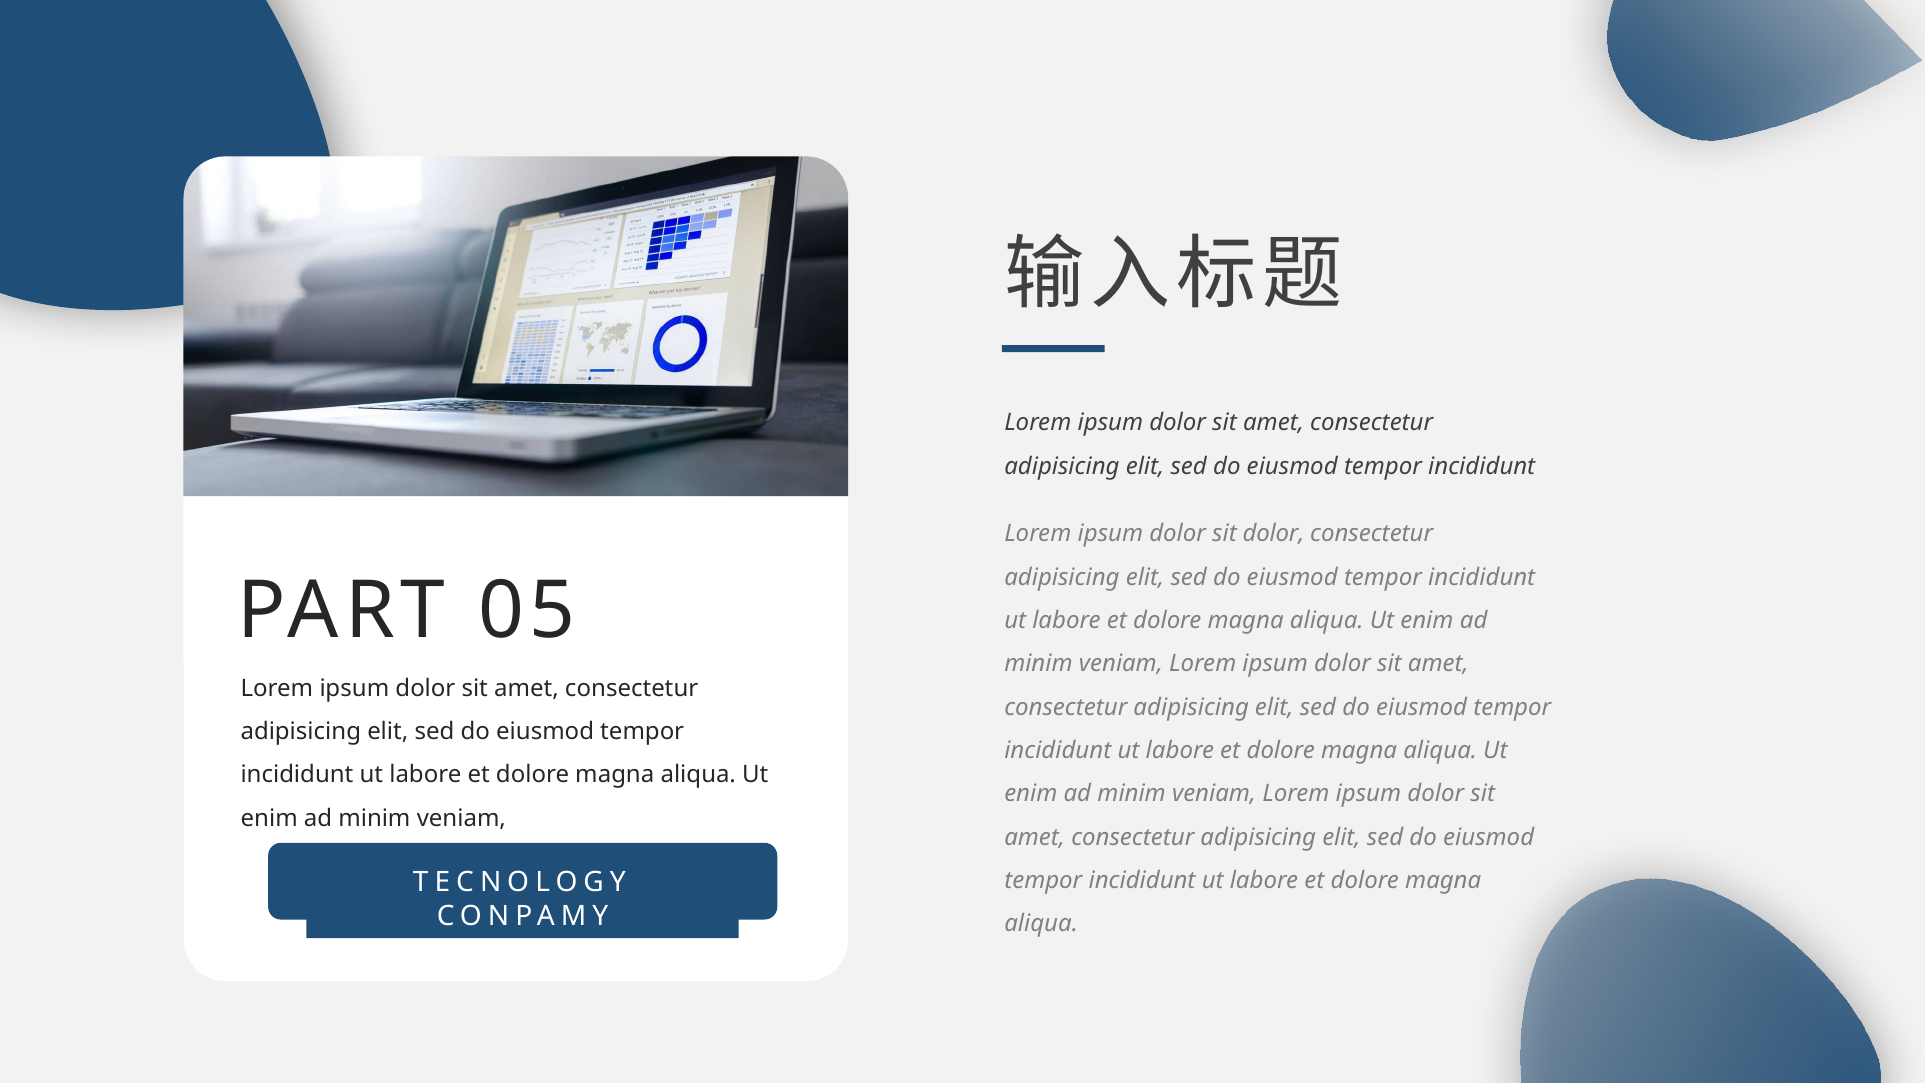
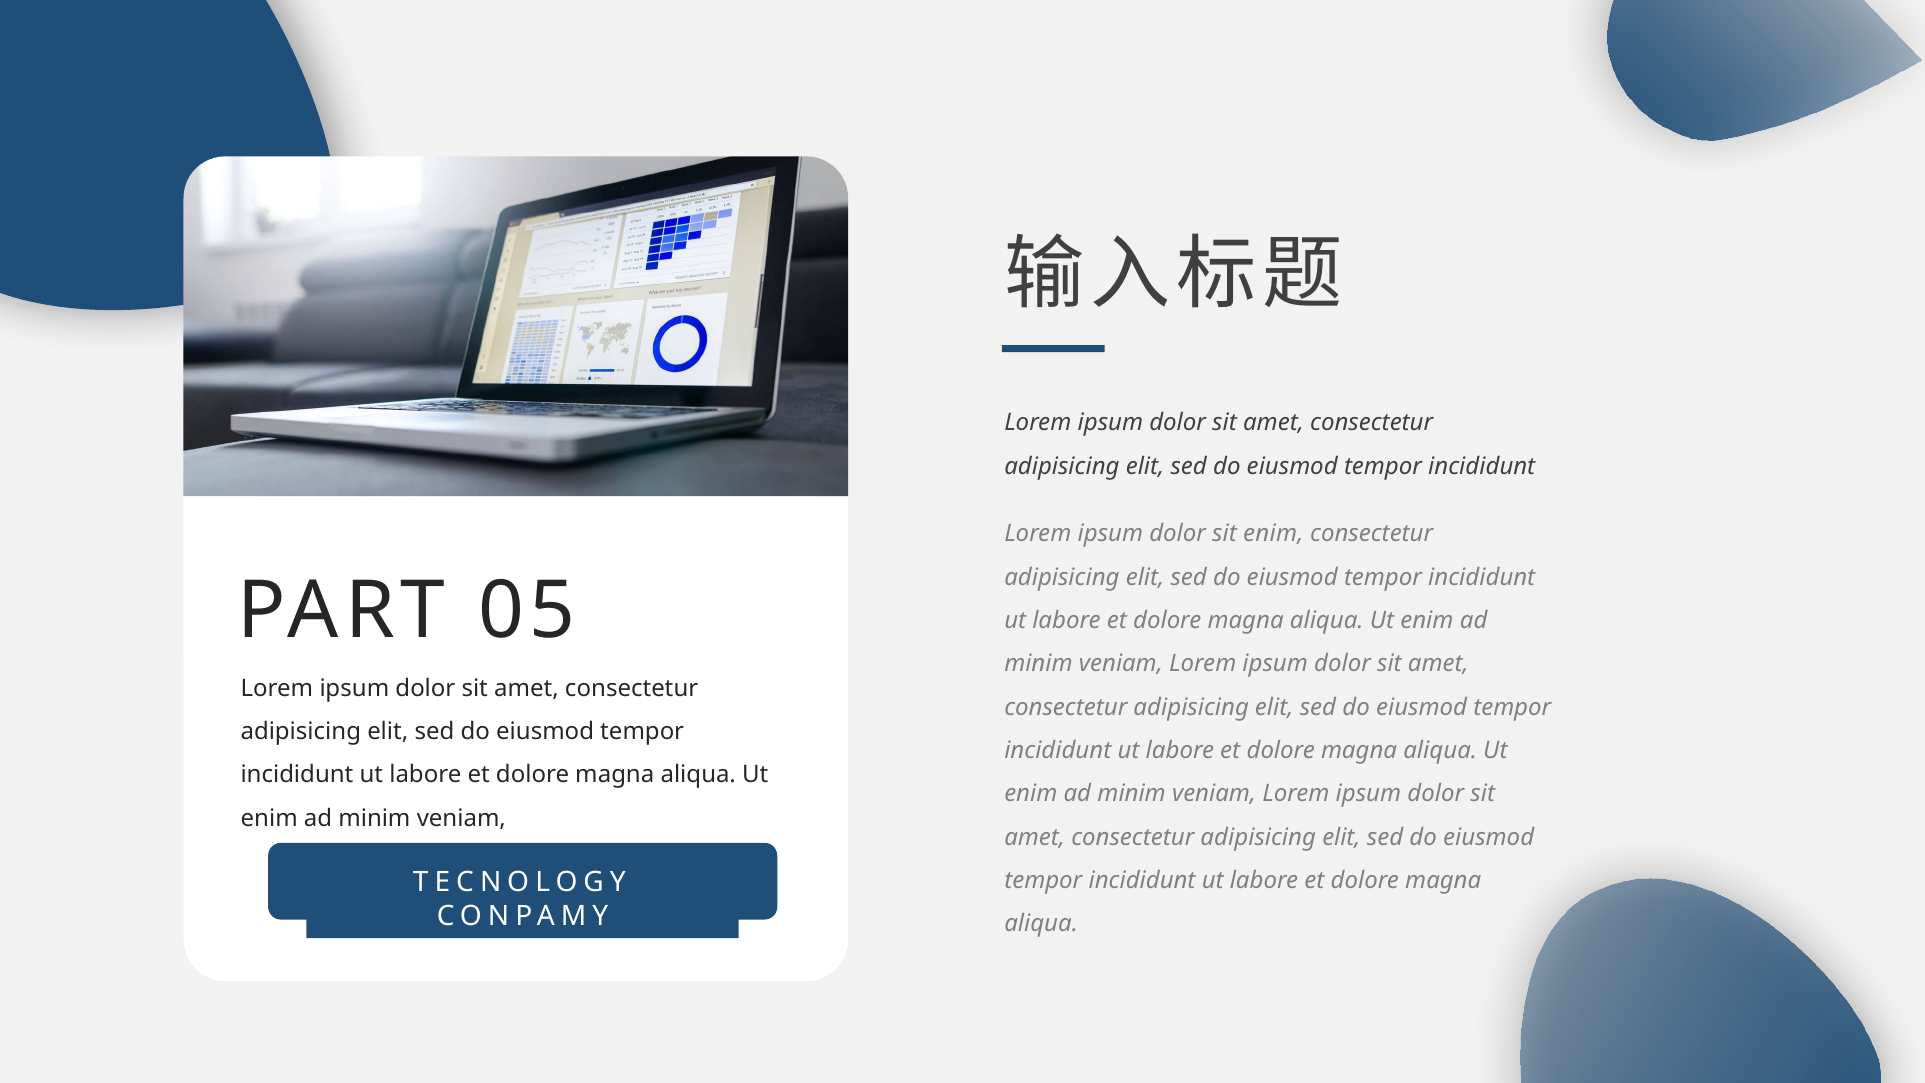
sit dolor: dolor -> enim
